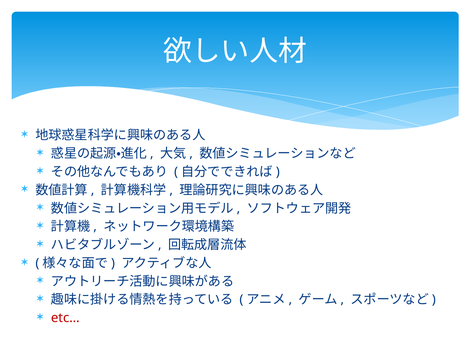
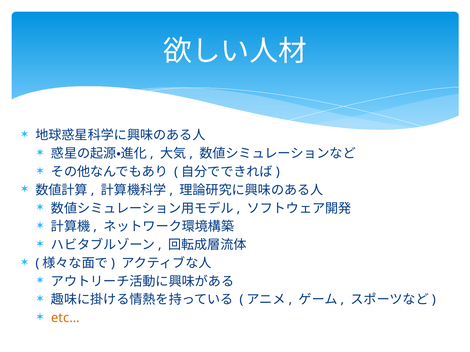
etc… colour: red -> orange
